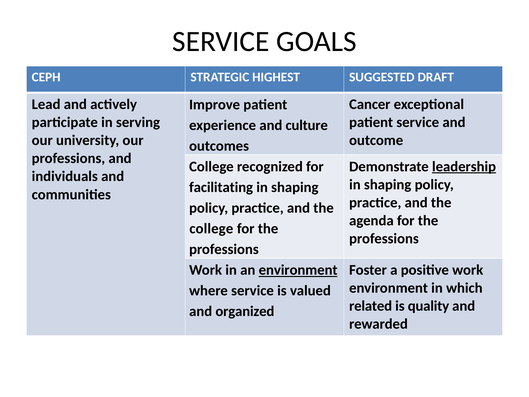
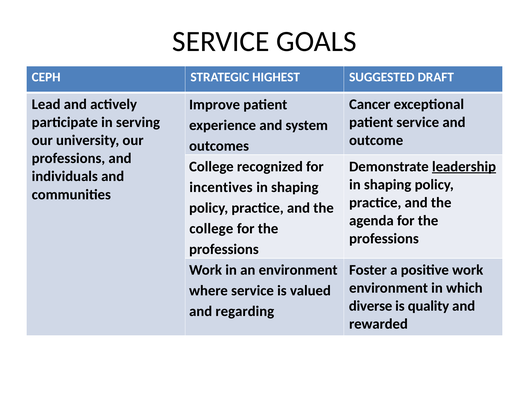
culture: culture -> system
facilitating: facilitating -> incentives
environment at (298, 270) underline: present -> none
related: related -> diverse
organized: organized -> regarding
